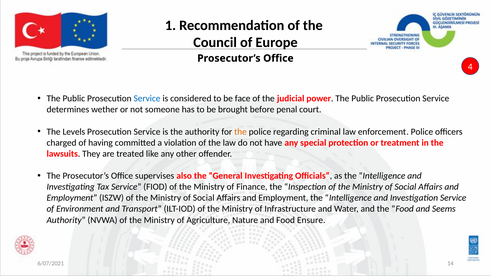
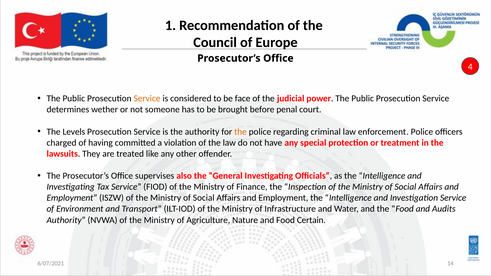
Service at (147, 99) colour: blue -> orange
Seems: Seems -> Audits
Ensure: Ensure -> Certain
